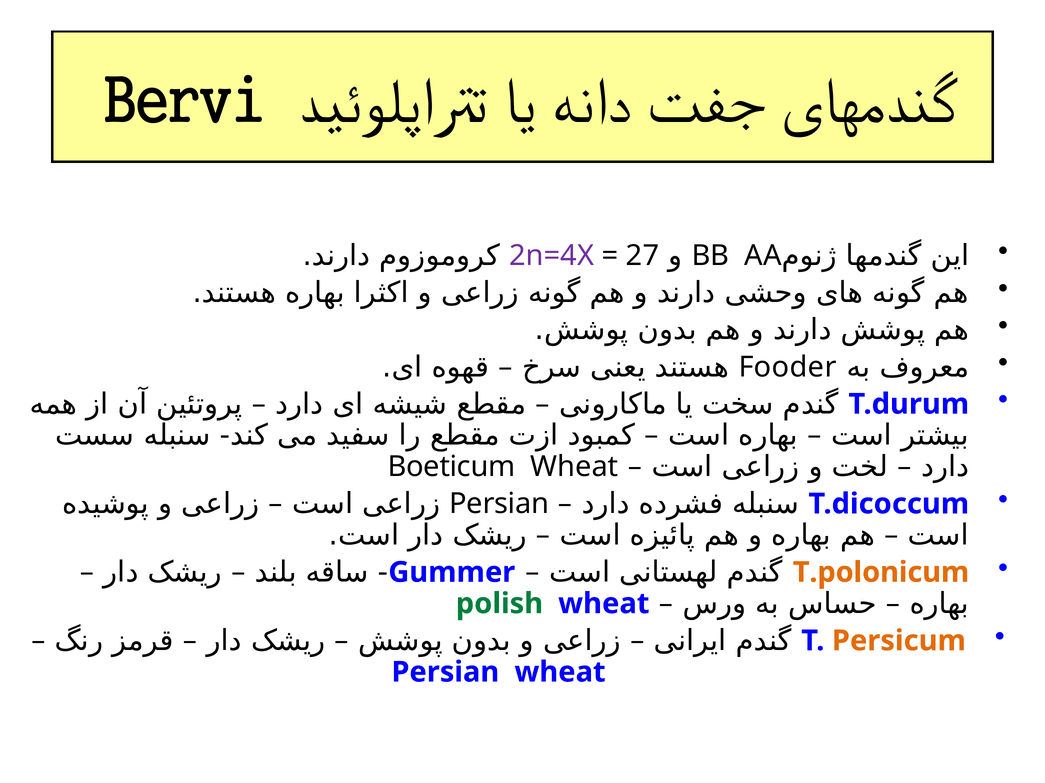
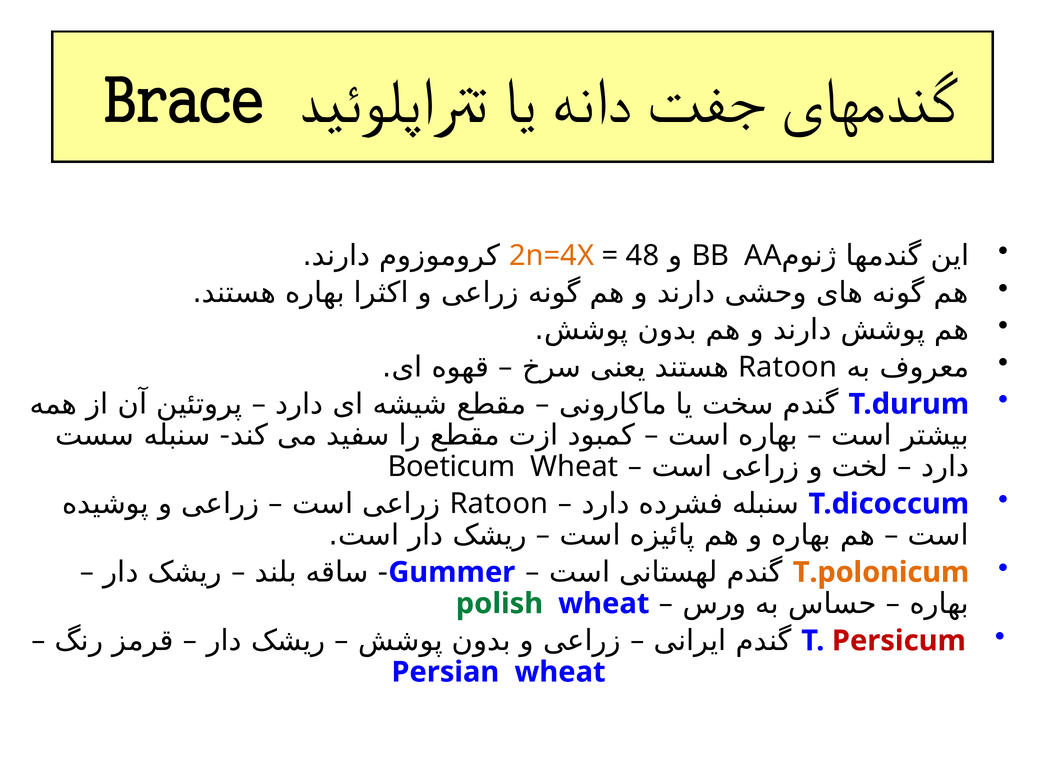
Bervi: Bervi -> Brace
2n=4X colour: purple -> orange
27: 27 -> 48
Fooder at (788, 367): Fooder -> Ratoon
Persian at (499, 504): Persian -> Ratoon
Persicum colour: orange -> red
